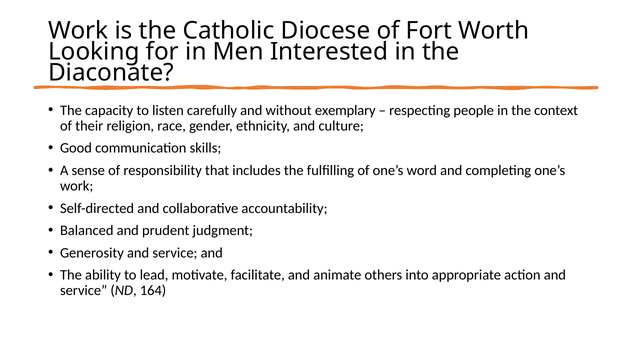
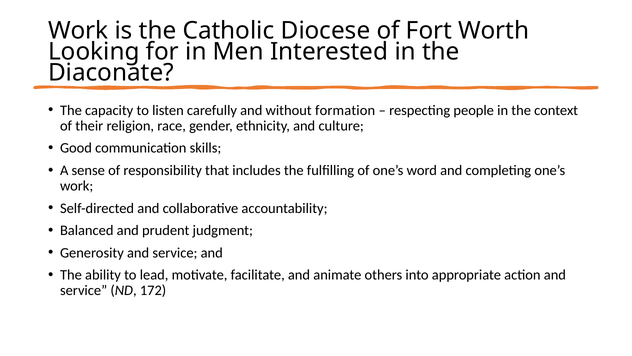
exemplary: exemplary -> formation
164: 164 -> 172
